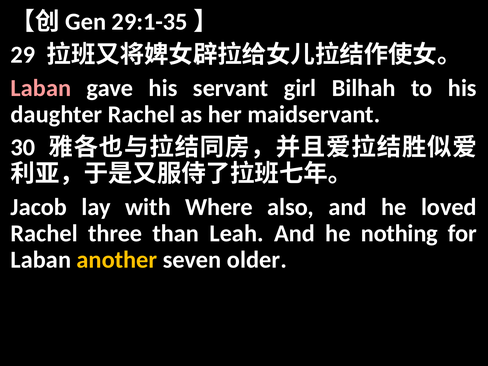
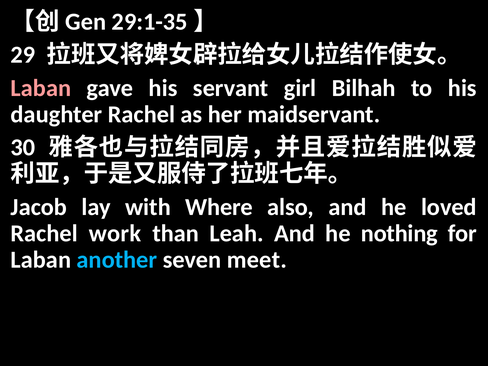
three: three -> work
another colour: yellow -> light blue
older: older -> meet
